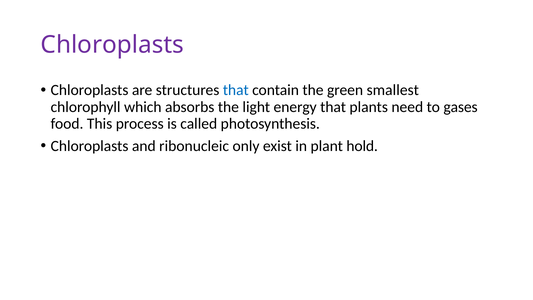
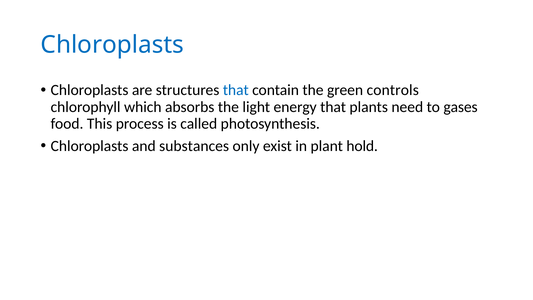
Chloroplasts at (112, 45) colour: purple -> blue
smallest: smallest -> controls
ribonucleic: ribonucleic -> substances
